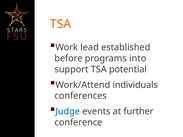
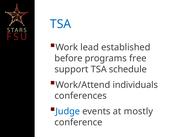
TSA at (61, 24) colour: orange -> blue
into: into -> free
potential: potential -> schedule
further: further -> mostly
